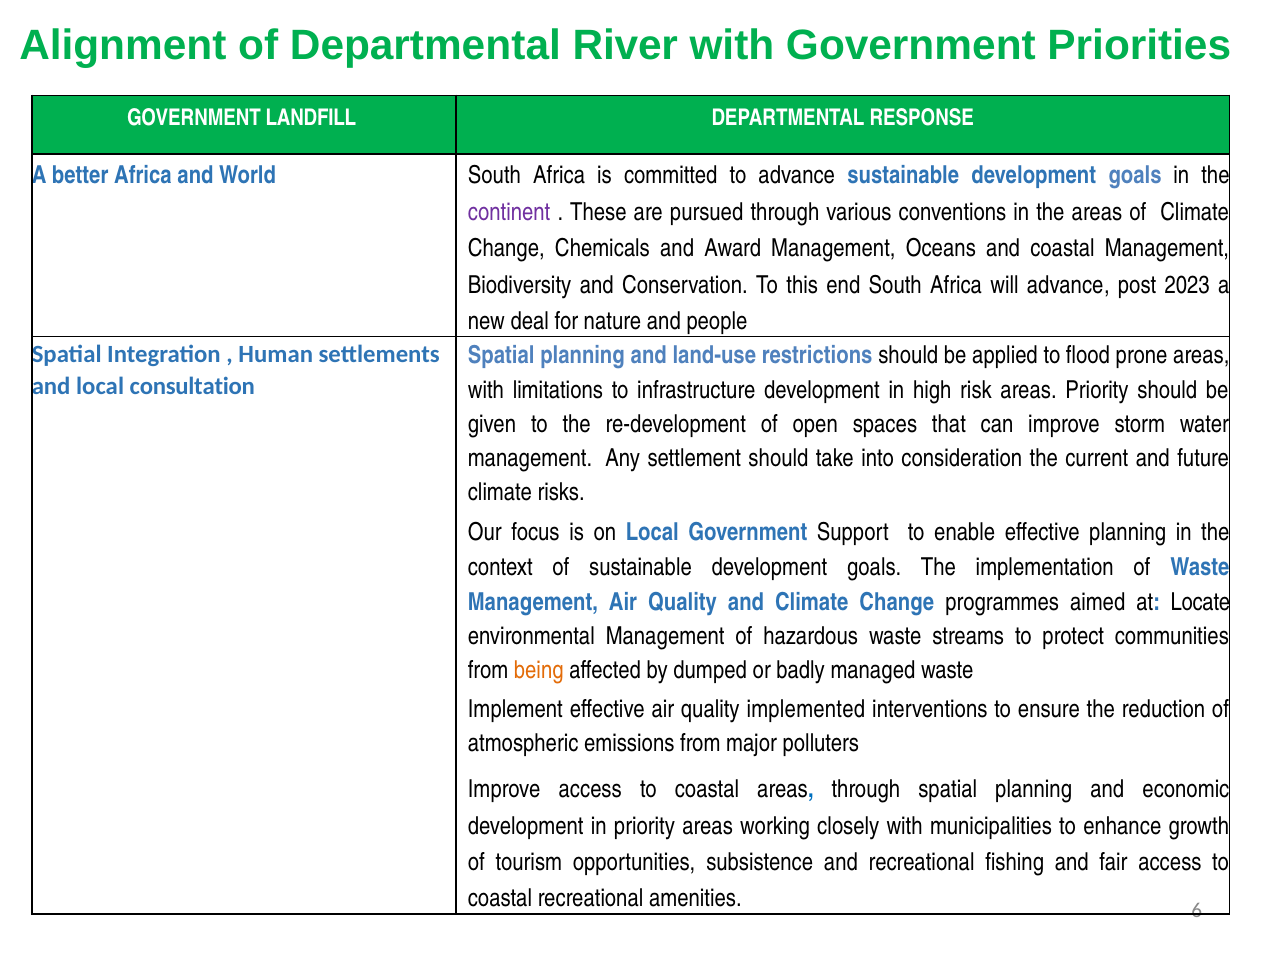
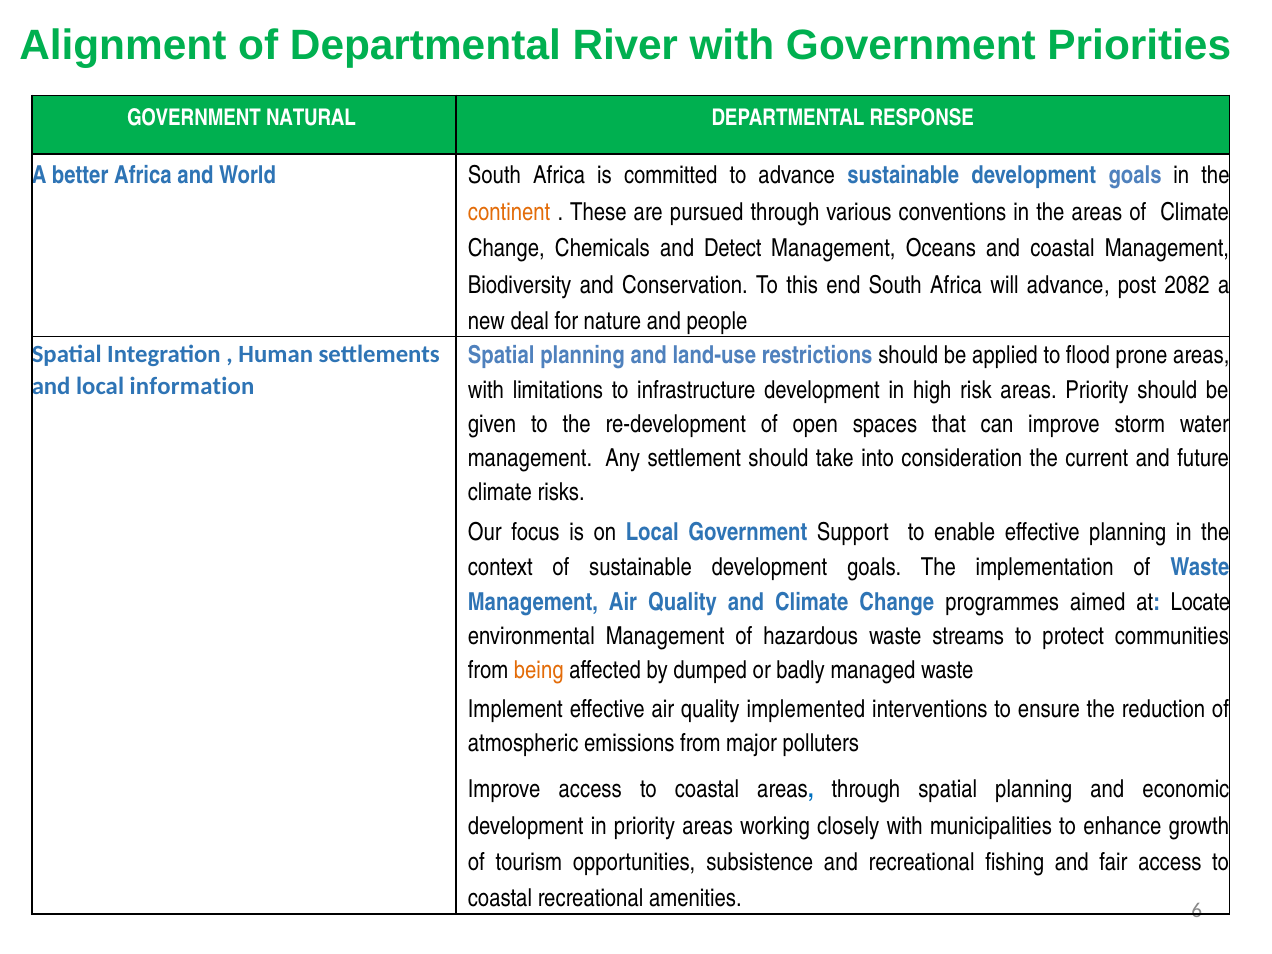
LANDFILL: LANDFILL -> NATURAL
continent colour: purple -> orange
Award: Award -> Detect
2023: 2023 -> 2082
consultation: consultation -> information
